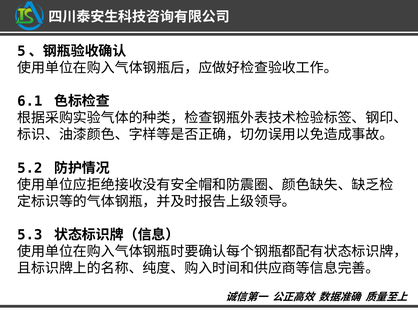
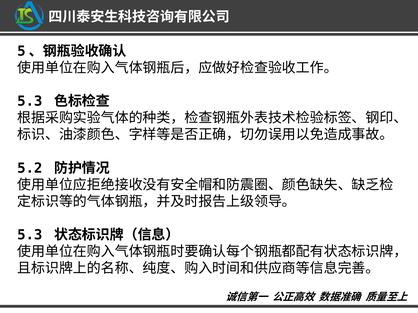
6.1 at (30, 101): 6.1 -> 5.3
